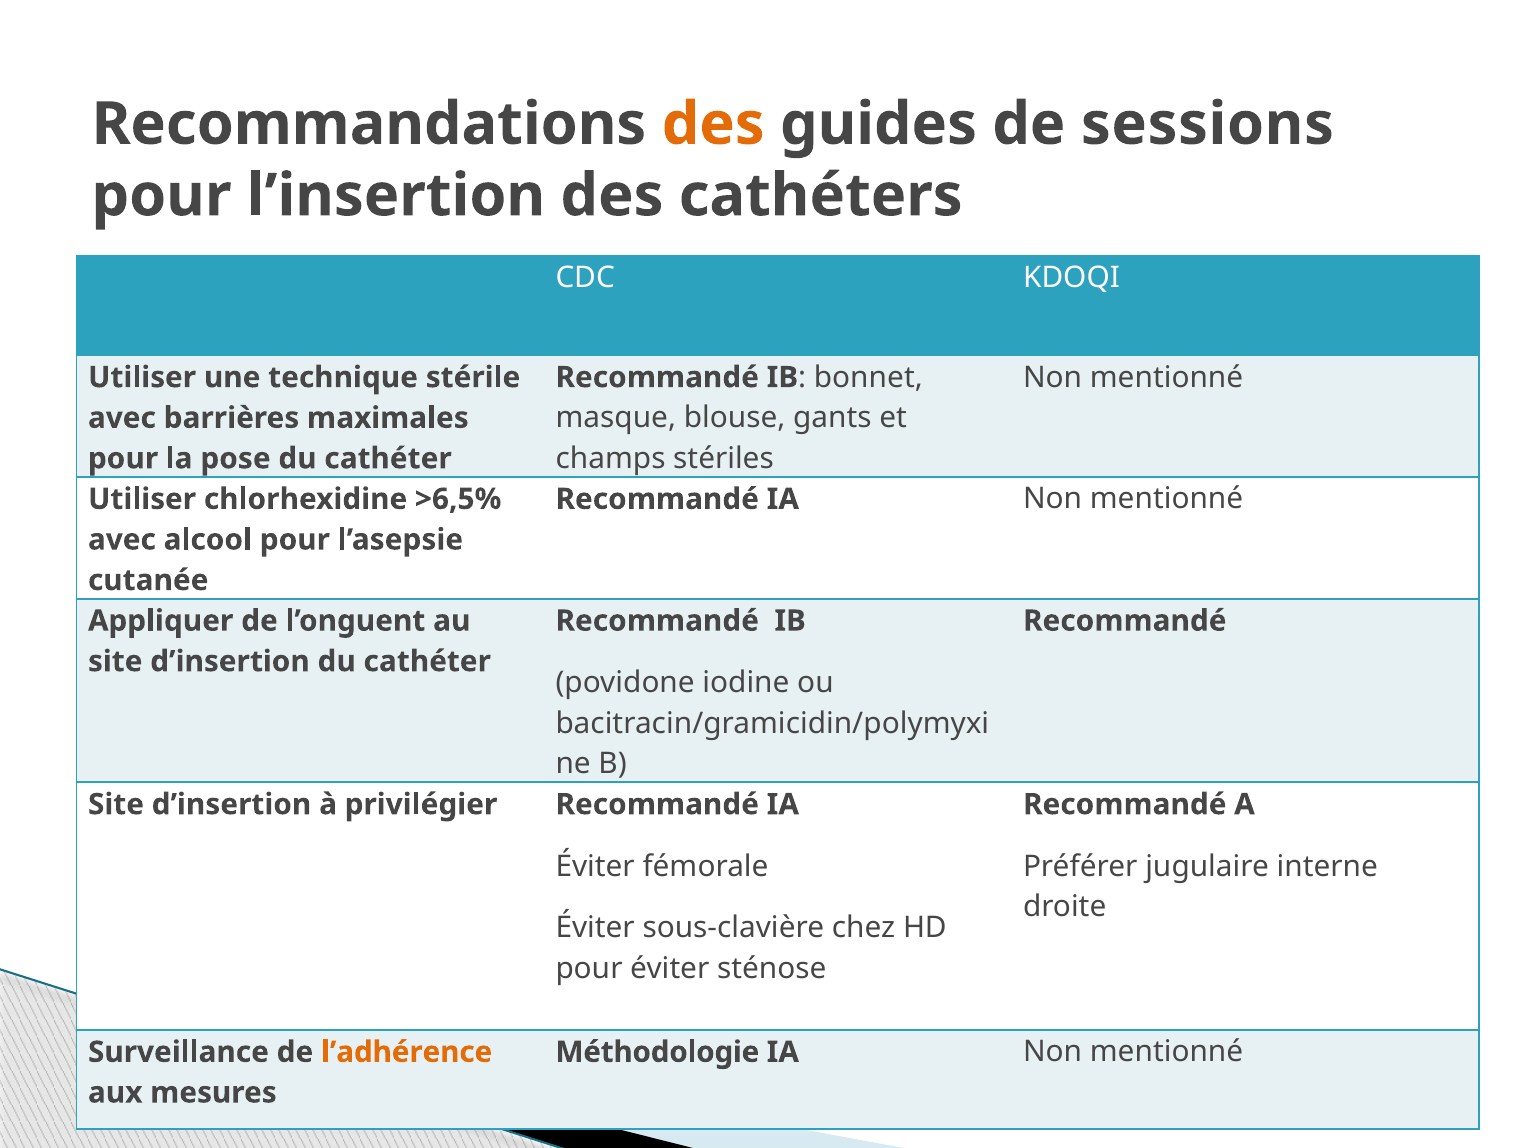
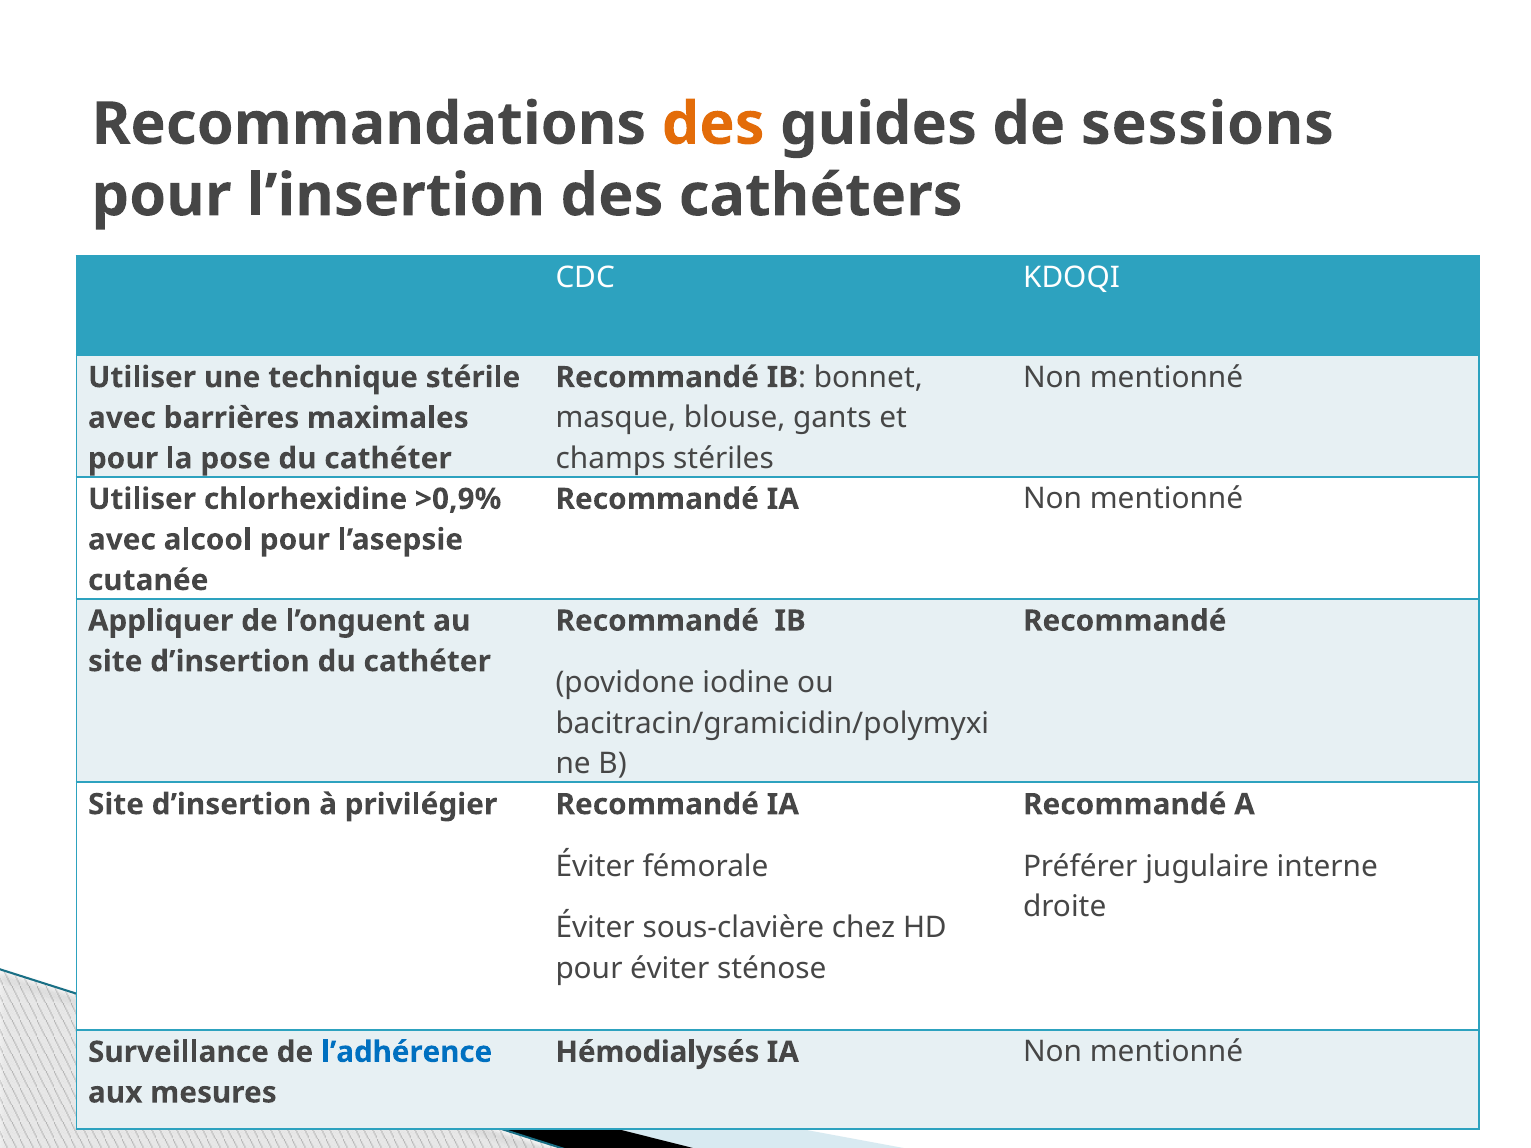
>6,5%: >6,5% -> >0,9%
l’adhérence colour: orange -> blue
Méthodologie: Méthodologie -> Hémodialysés
